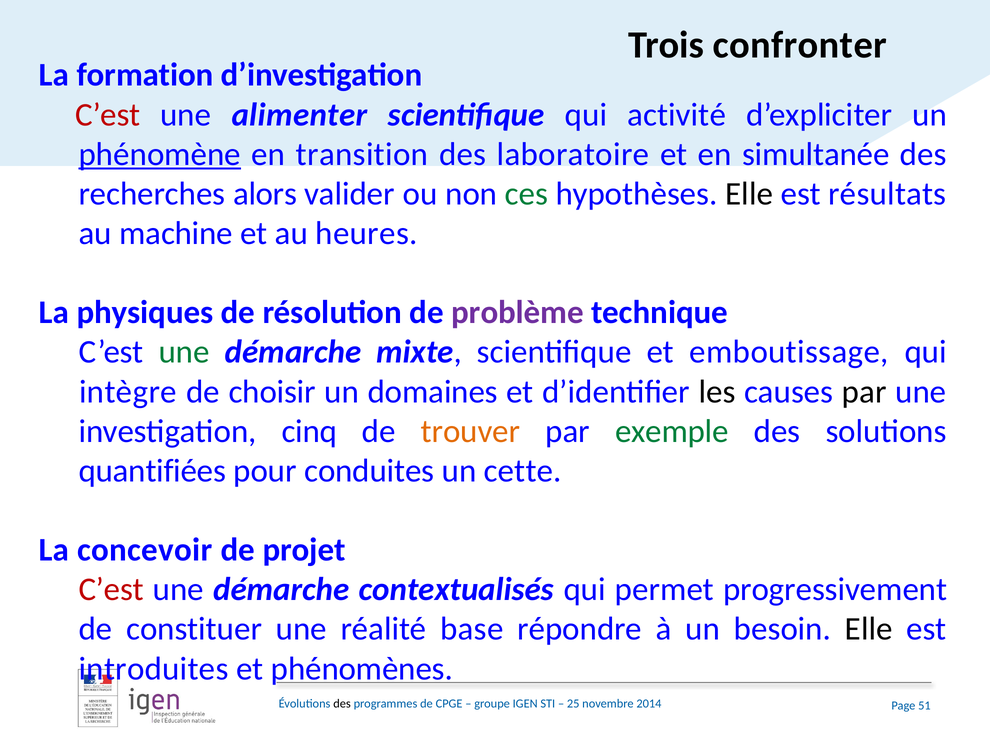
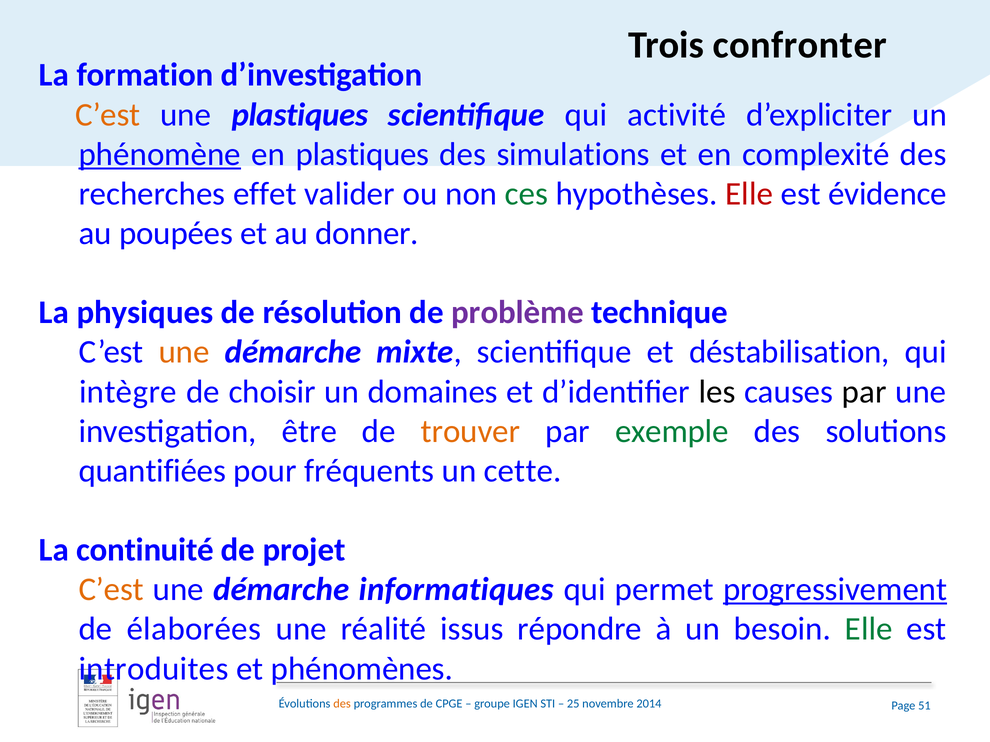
C’est at (108, 115) colour: red -> orange
une alimenter: alimenter -> plastiques
en transition: transition -> plastiques
laboratoire: laboratoire -> simulations
simultanée: simultanée -> complexité
alors: alors -> effet
Elle at (749, 194) colour: black -> red
résultats: résultats -> évidence
machine: machine -> poupées
heures: heures -> donner
une at (184, 352) colour: green -> orange
emboutissage: emboutissage -> déstabilisation
cinq: cinq -> être
conduites: conduites -> fréquents
concevoir: concevoir -> continuité
C’est at (111, 590) colour: red -> orange
contextualisés: contextualisés -> informatiques
progressivement underline: none -> present
constituer: constituer -> élaborées
base: base -> issus
Elle at (869, 630) colour: black -> green
des at (342, 704) colour: black -> orange
